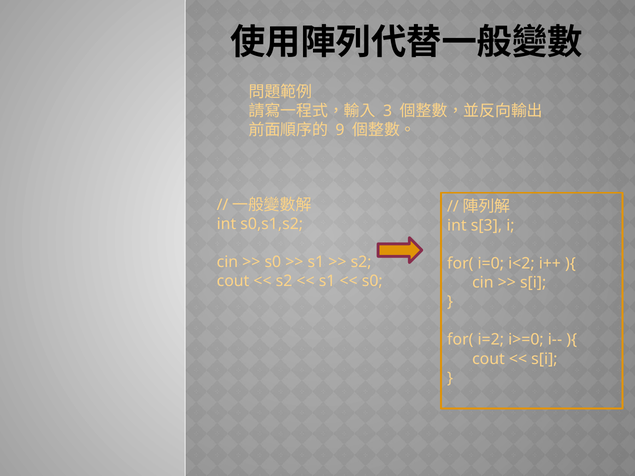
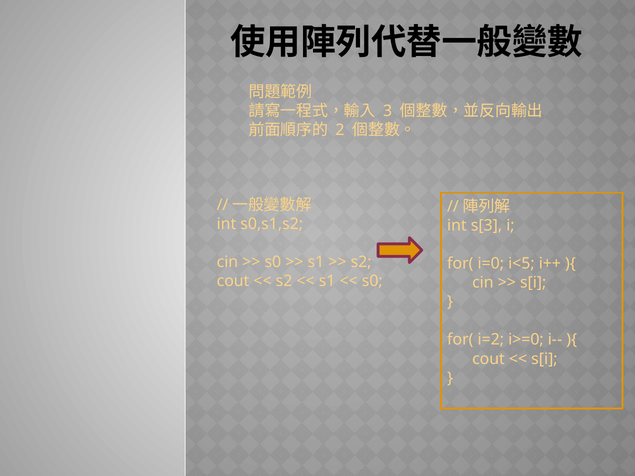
9: 9 -> 2
i<2: i<2 -> i<5
